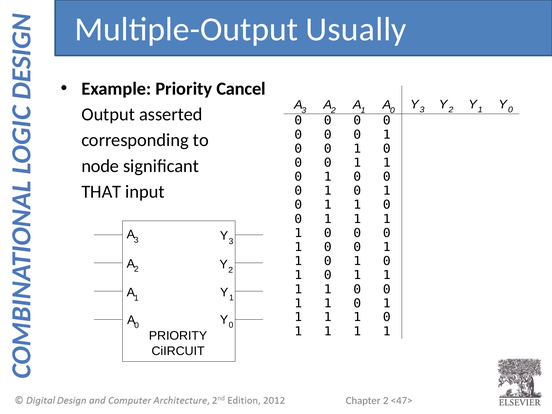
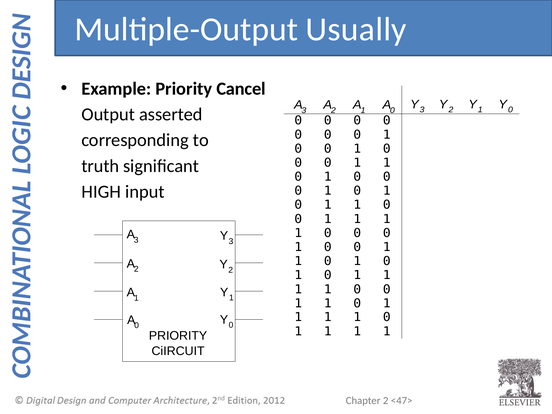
node: node -> truth
THAT: THAT -> HIGH
